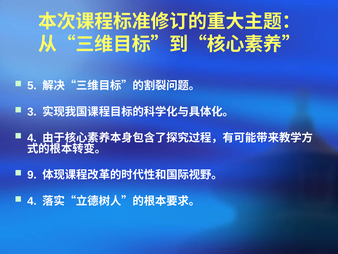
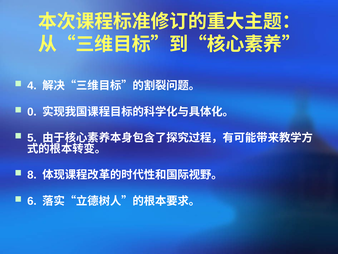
5: 5 -> 4
3: 3 -> 0
4 at (32, 138): 4 -> 5
9: 9 -> 8
4 at (32, 201): 4 -> 6
